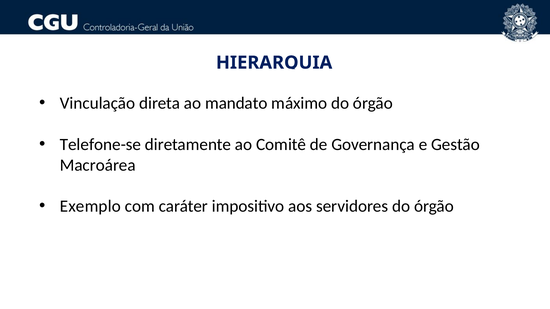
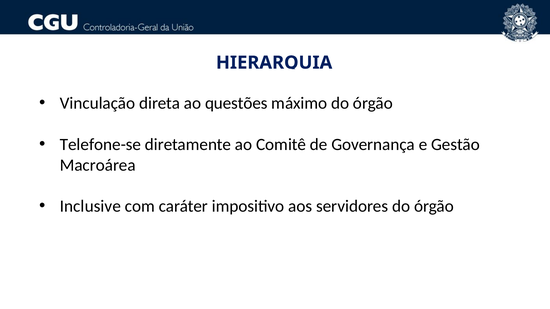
mandato: mandato -> questões
Exemplo: Exemplo -> Inclusive
